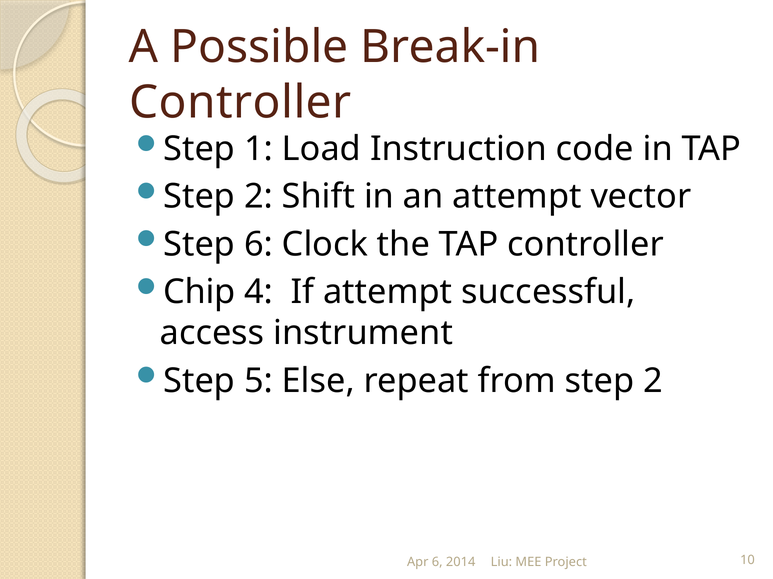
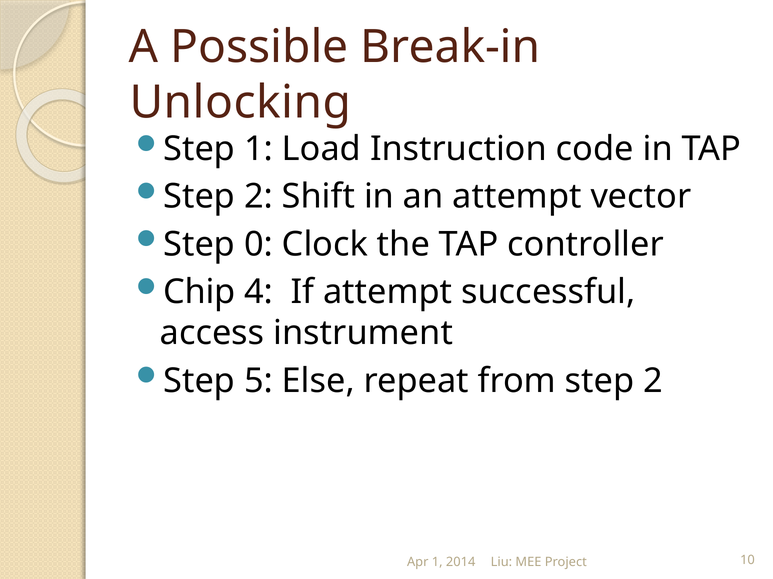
Controller at (240, 102): Controller -> Unlocking
Step 6: 6 -> 0
Apr 6: 6 -> 1
